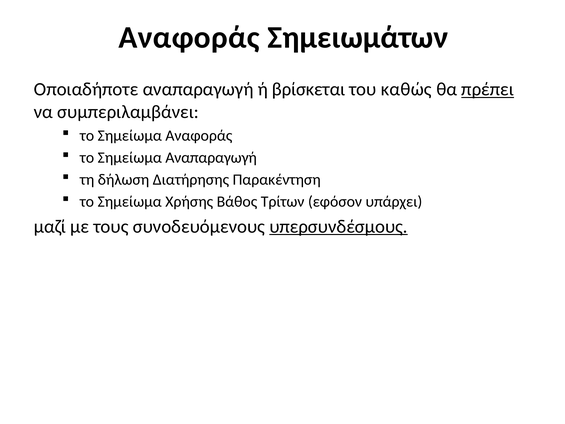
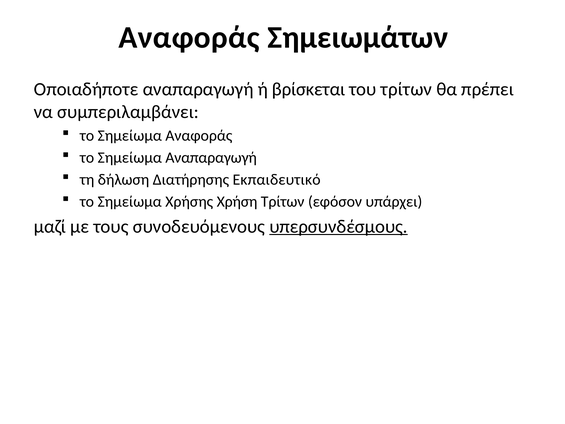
του καθώς: καθώς -> τρίτων
πρέπει underline: present -> none
Παρακέντηση: Παρακέντηση -> Εκπαιδευτικό
Βάθος: Βάθος -> Χρήση
